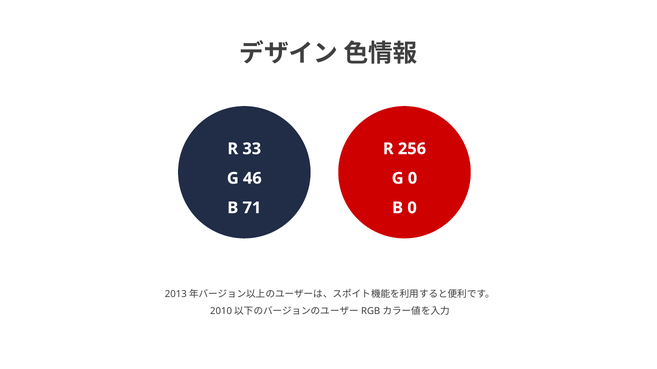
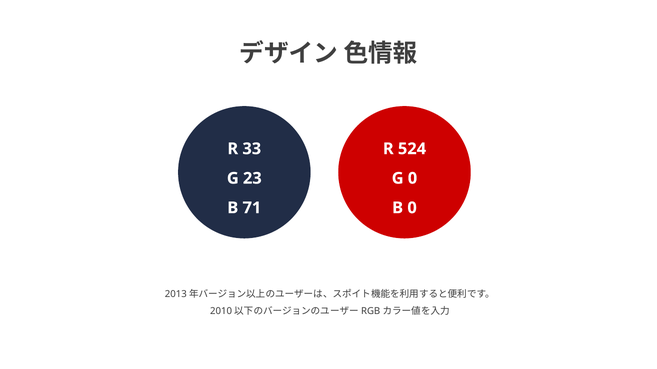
256: 256 -> 524
46: 46 -> 23
